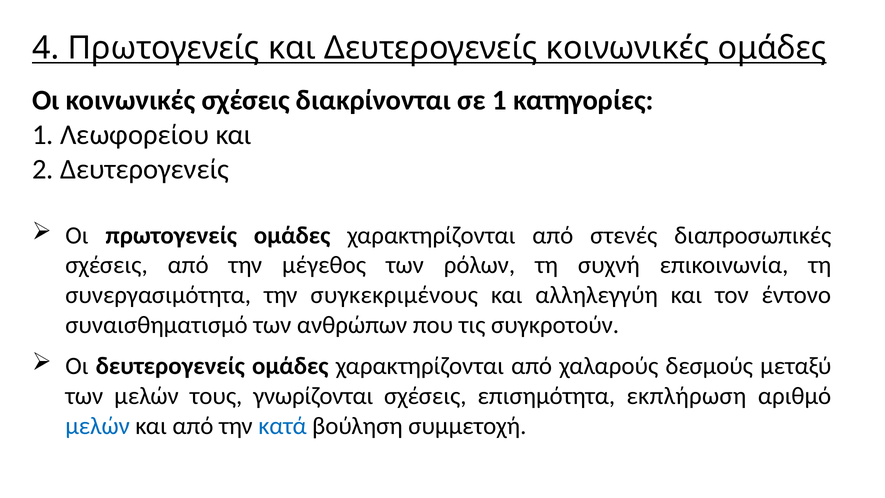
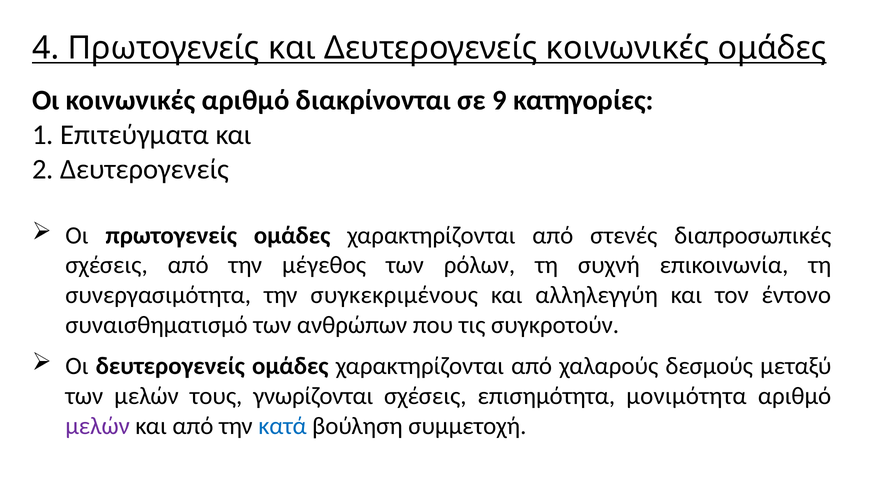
κοινωνικές σχέσεις: σχέσεις -> αριθμό
σε 1: 1 -> 9
Λεωφορείου: Λεωφορείου -> Επιτεύγματα
εκπλήρωση: εκπλήρωση -> μονιμότητα
μελών at (98, 426) colour: blue -> purple
